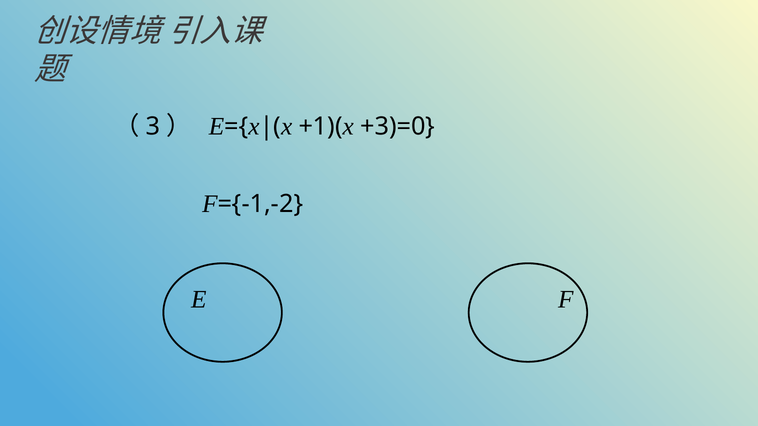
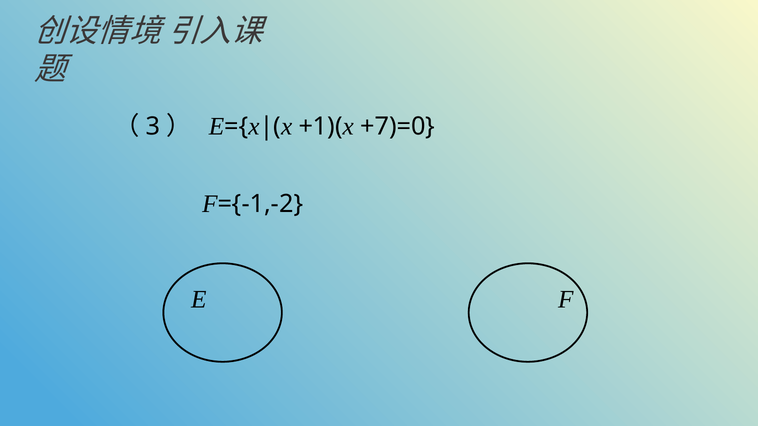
+3)=0: +3)=0 -> +7)=0
